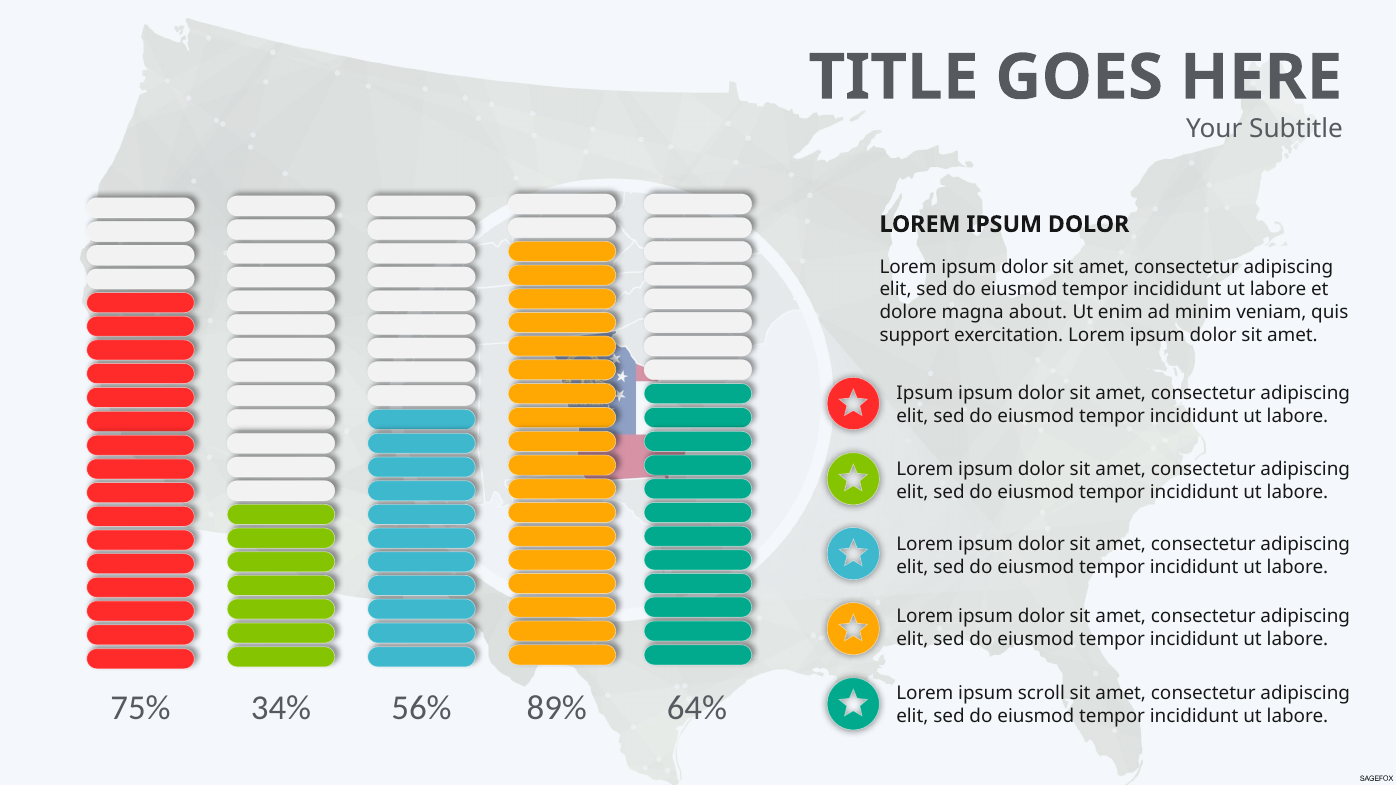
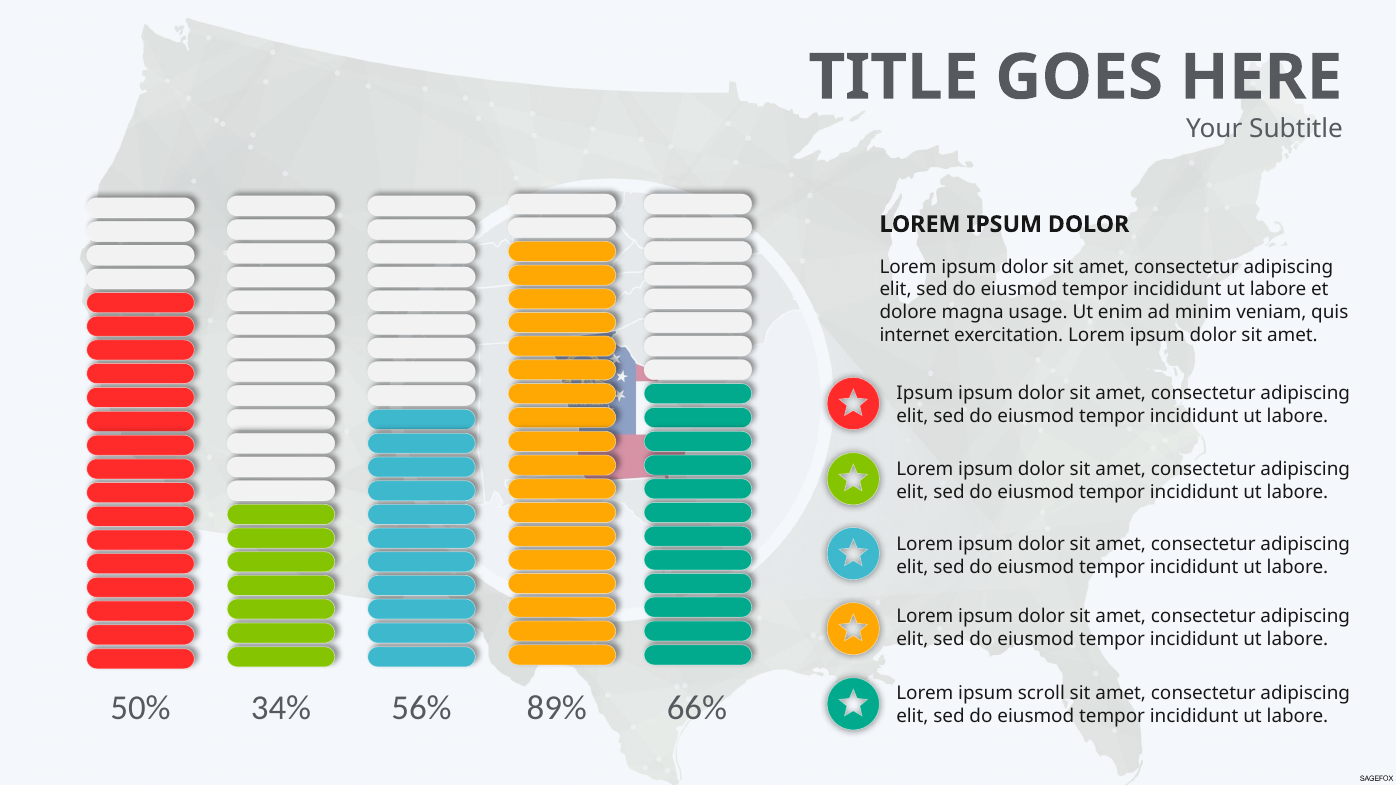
about: about -> usage
support: support -> internet
75%: 75% -> 50%
64%: 64% -> 66%
